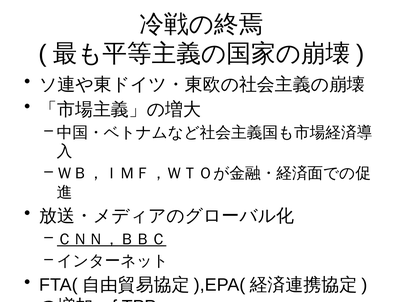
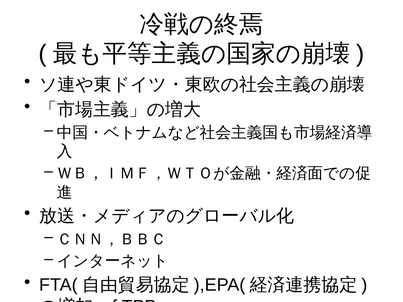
ＣＮＮ，ＢＢＣ underline: present -> none
